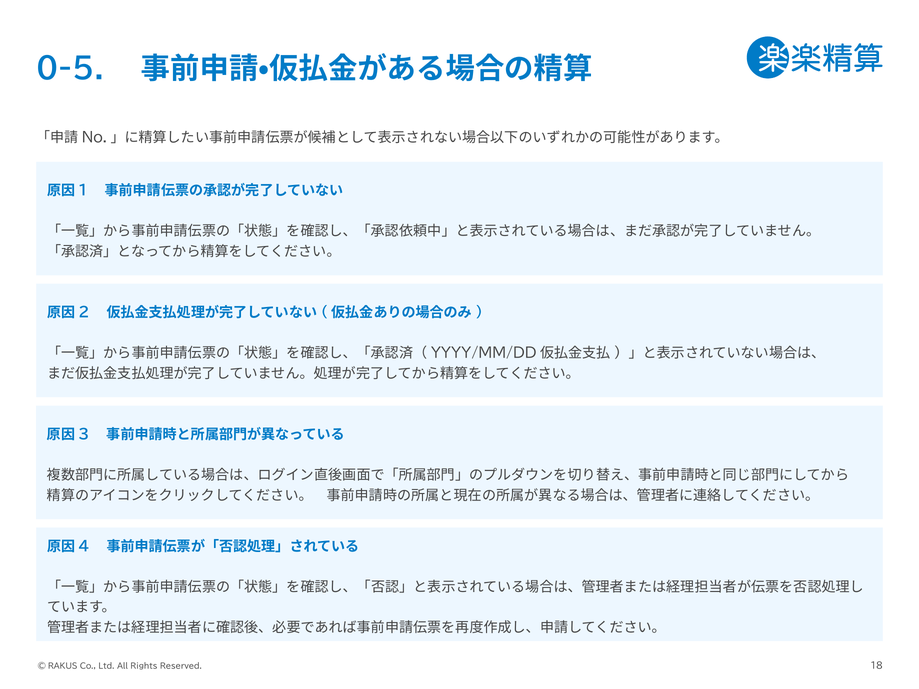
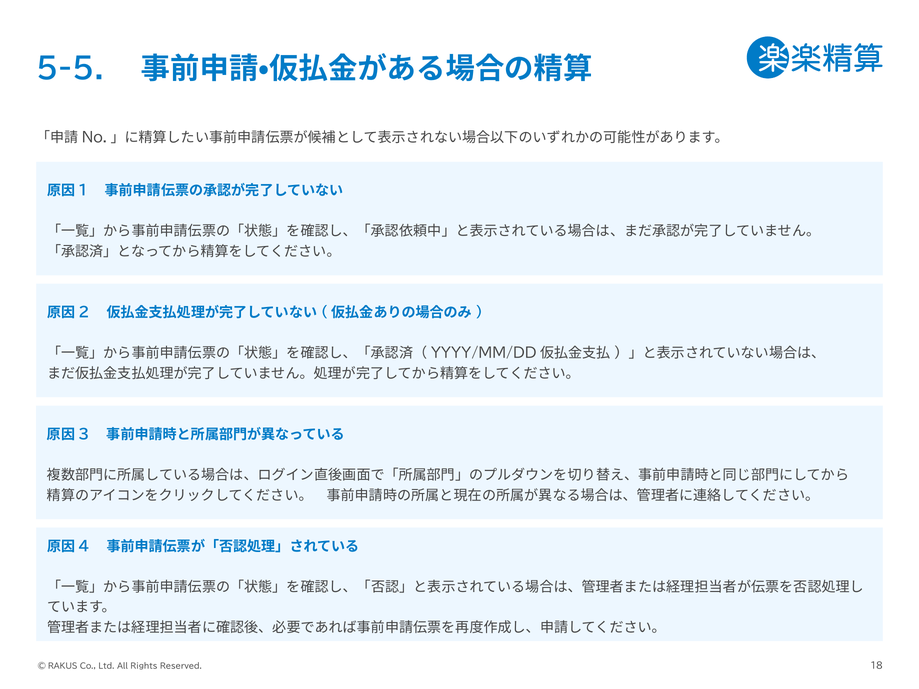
0-5: 0-5 -> 5-5
